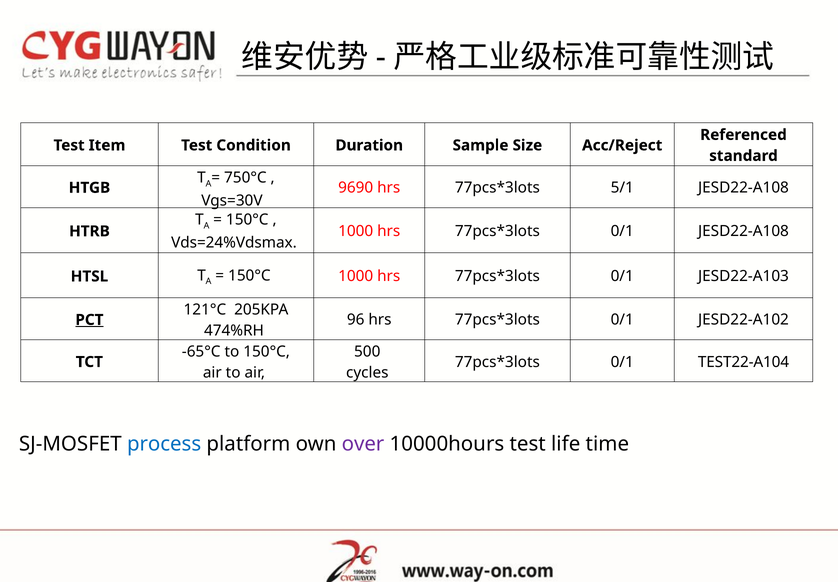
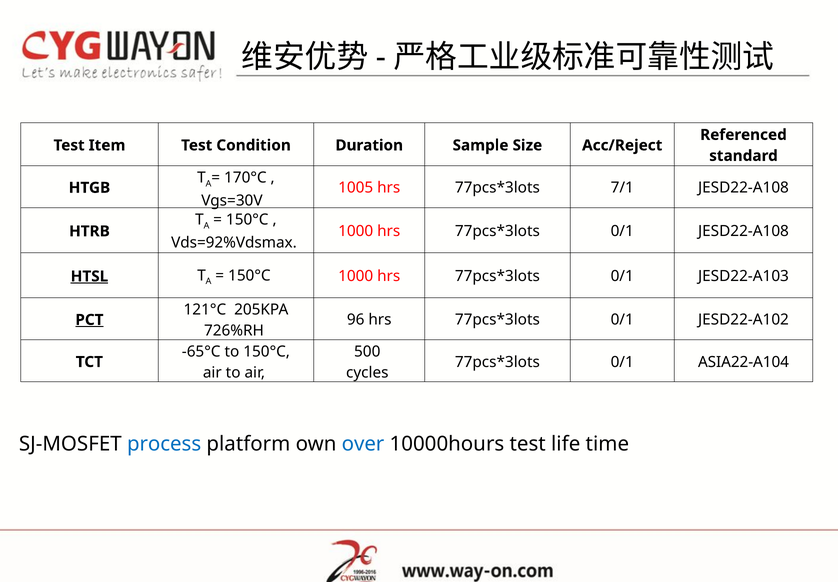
750°C: 750°C -> 170°C
9690: 9690 -> 1005
5/1: 5/1 -> 7/1
Vds=24%Vdsmax: Vds=24%Vdsmax -> Vds=92%Vdsmax
HTSL underline: none -> present
474%RH: 474%RH -> 726%RH
TEST22-A104: TEST22-A104 -> ASIA22-A104
over colour: purple -> blue
